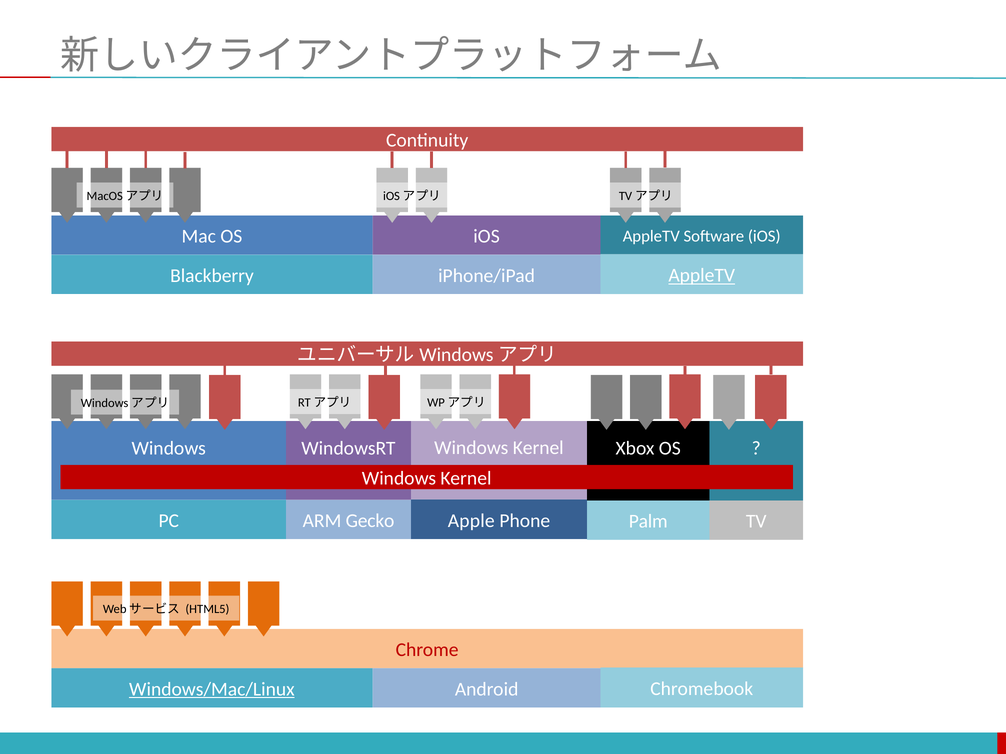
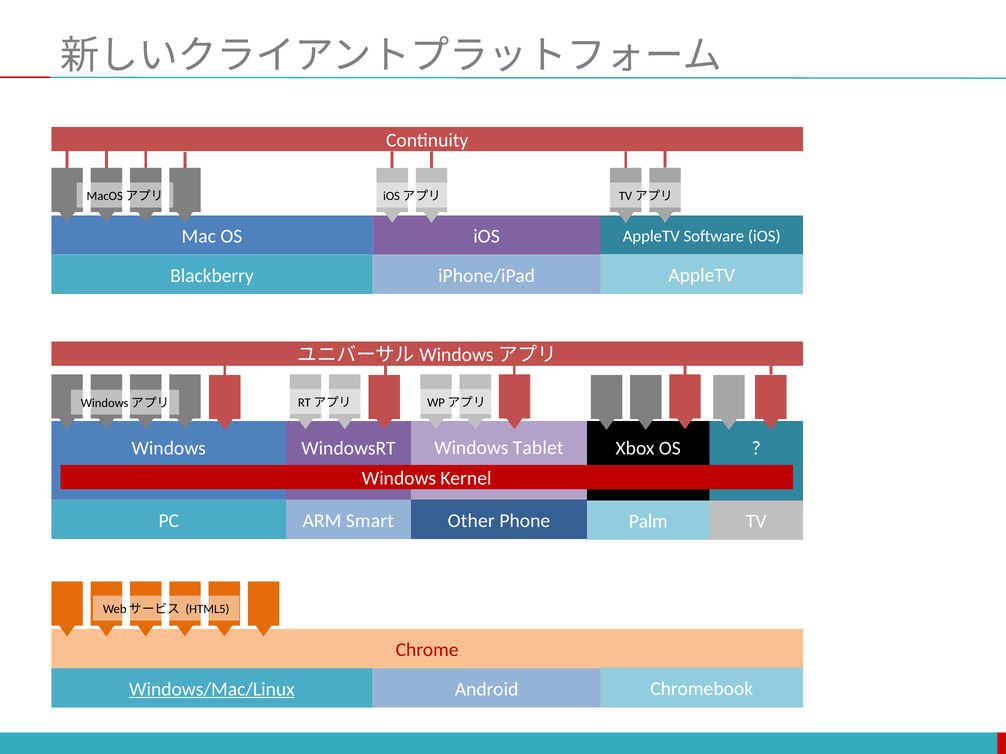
AppleTV at (702, 276) underline: present -> none
Kernel at (538, 448): Kernel -> Tablet
Apple: Apple -> Other
Gecko: Gecko -> Smart
